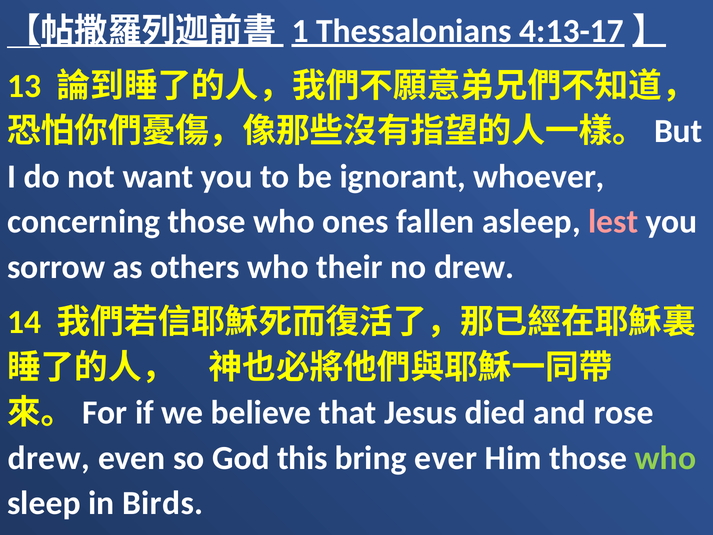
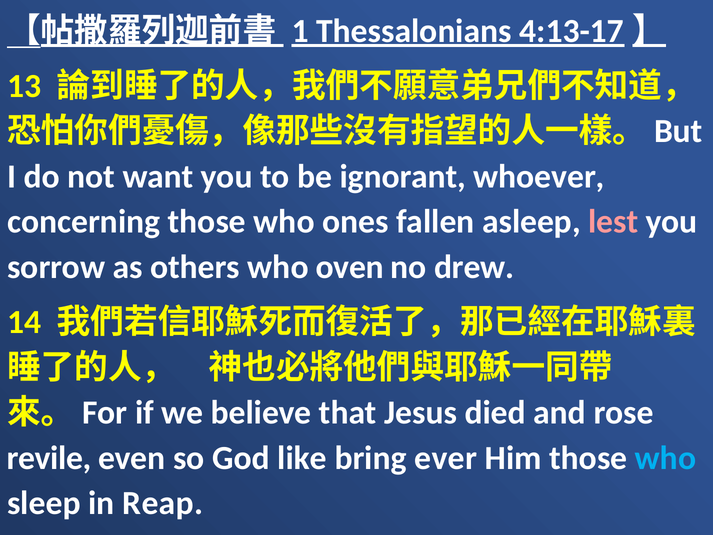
their: their -> oven
drew at (49, 458): drew -> revile
this: this -> like
who at (665, 458) colour: light green -> light blue
Birds: Birds -> Reap
